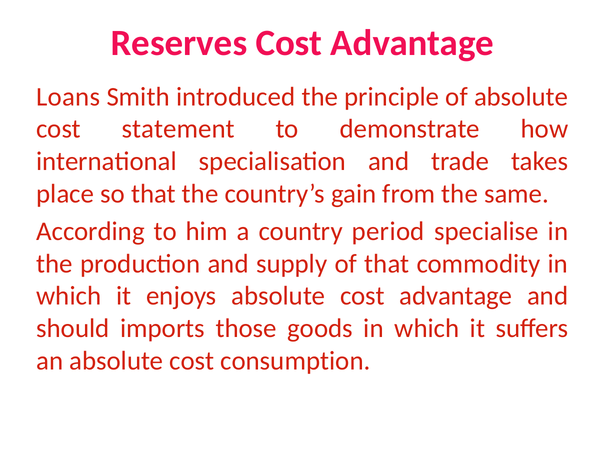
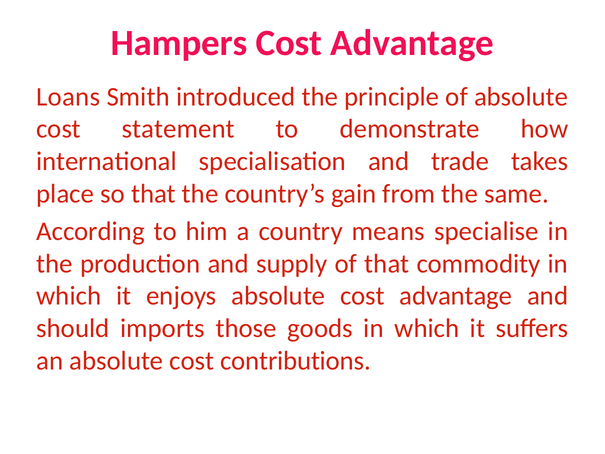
Reserves: Reserves -> Hampers
period: period -> means
consumption: consumption -> contributions
